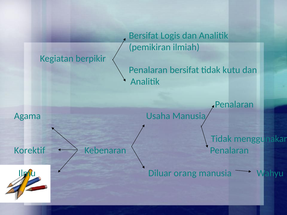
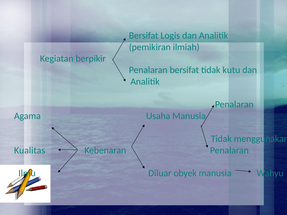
Korektif: Korektif -> Kualitas
orang: orang -> obyek
